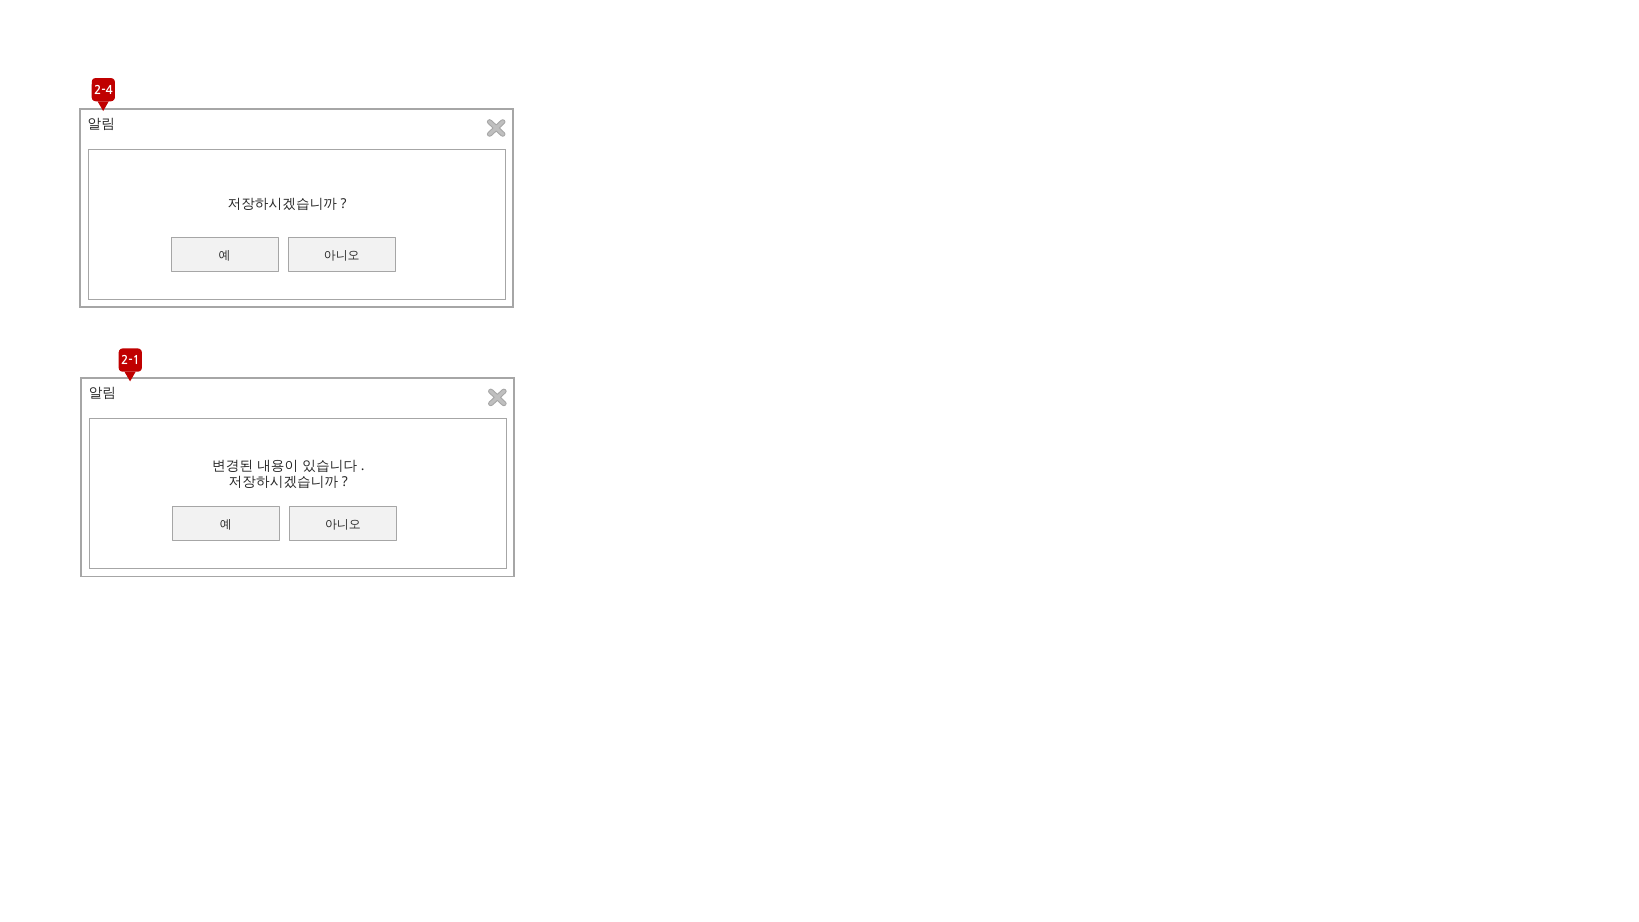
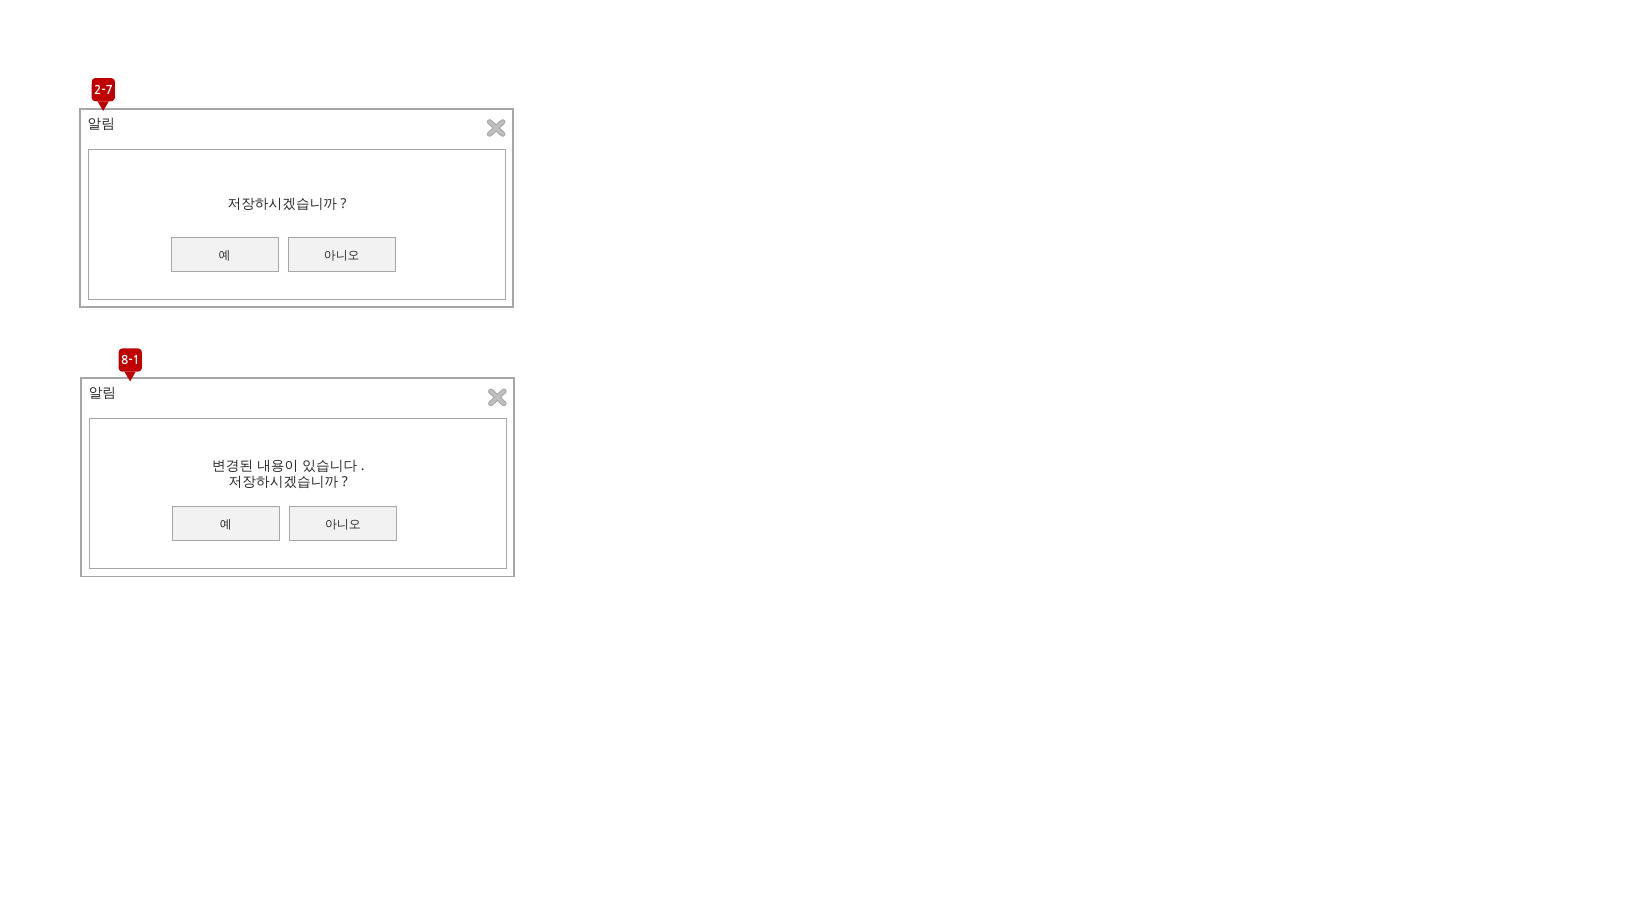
2-4: 2-4 -> 2-7
2-1: 2-1 -> 8-1
